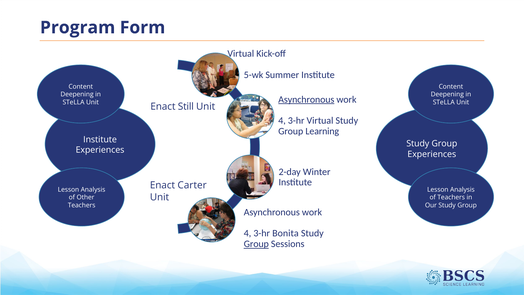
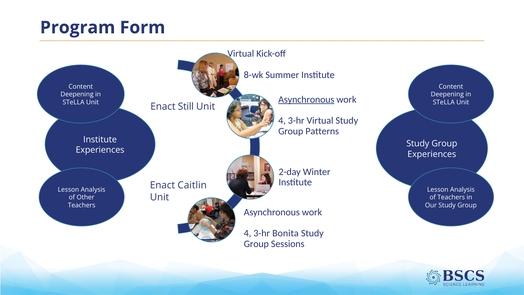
5-wk: 5-wk -> 8-wk
Learning: Learning -> Patterns
Carter: Carter -> Caitlin
Group at (256, 244) underline: present -> none
